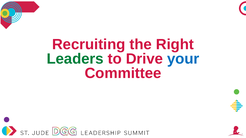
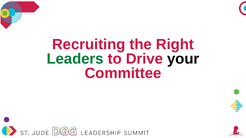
your colour: blue -> black
